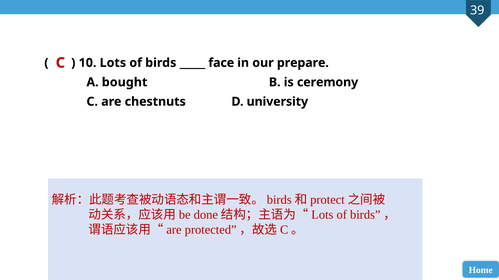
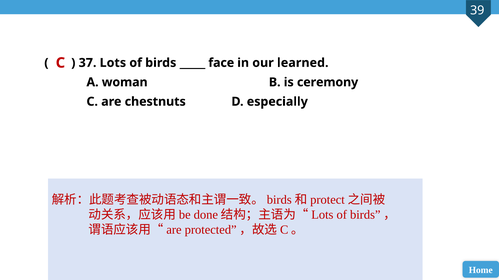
10: 10 -> 37
prepare: prepare -> learned
bought: bought -> woman
university: university -> especially
